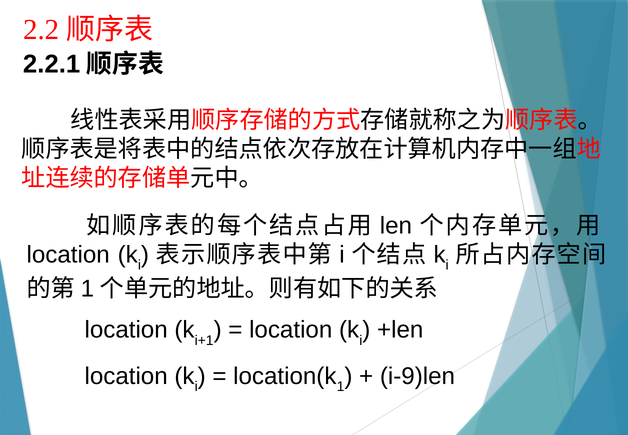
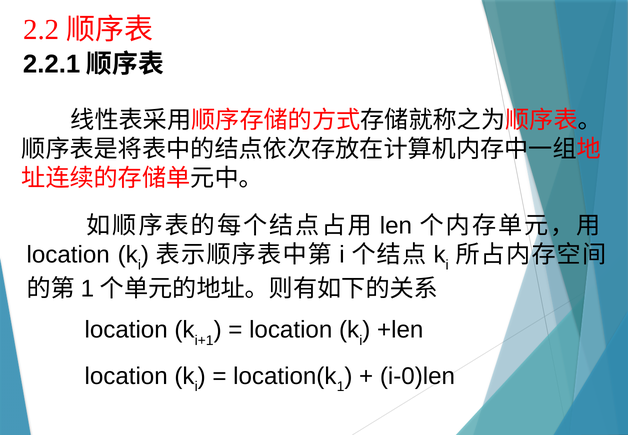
i-9)len: i-9)len -> i-0)len
